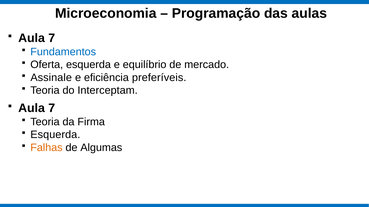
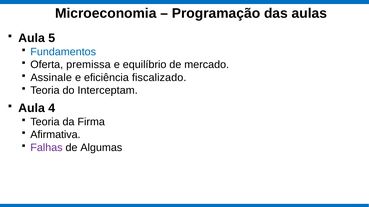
7 at (52, 38): 7 -> 5
Oferta esquerda: esquerda -> premissa
preferíveis: preferíveis -> fiscalizado
7 at (52, 108): 7 -> 4
Esquerda at (55, 135): Esquerda -> Afirmativa
Falhas colour: orange -> purple
